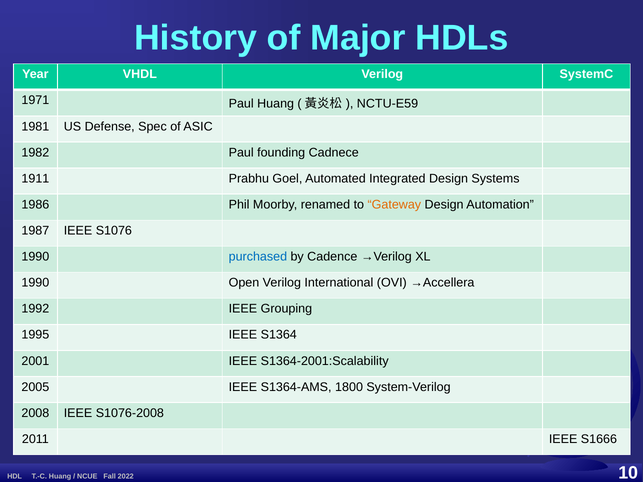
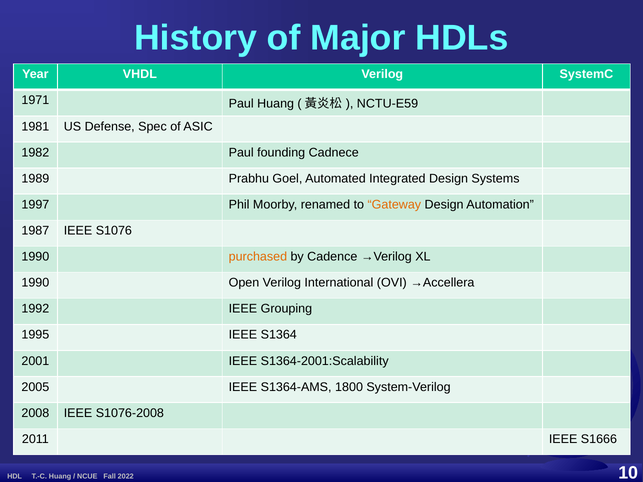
1911: 1911 -> 1989
1986: 1986 -> 1997
purchased colour: blue -> orange
